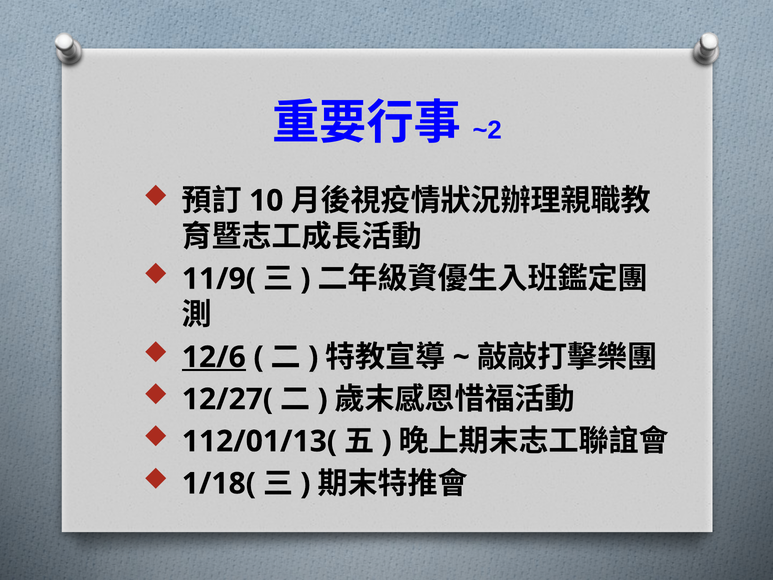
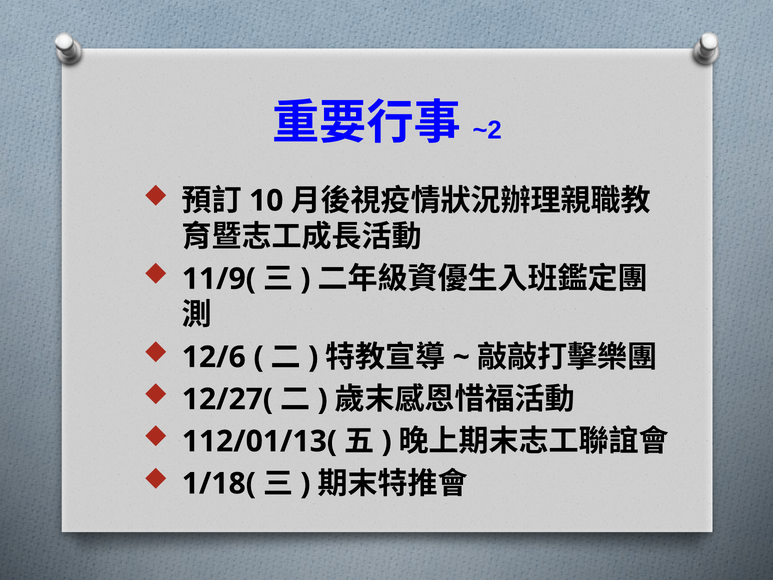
12/6 underline: present -> none
